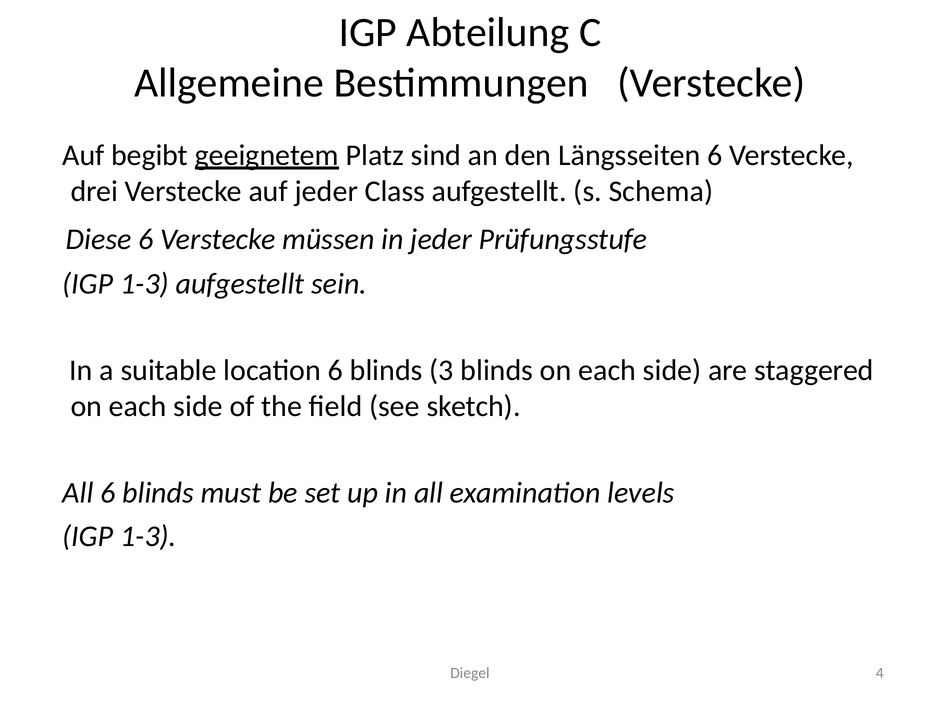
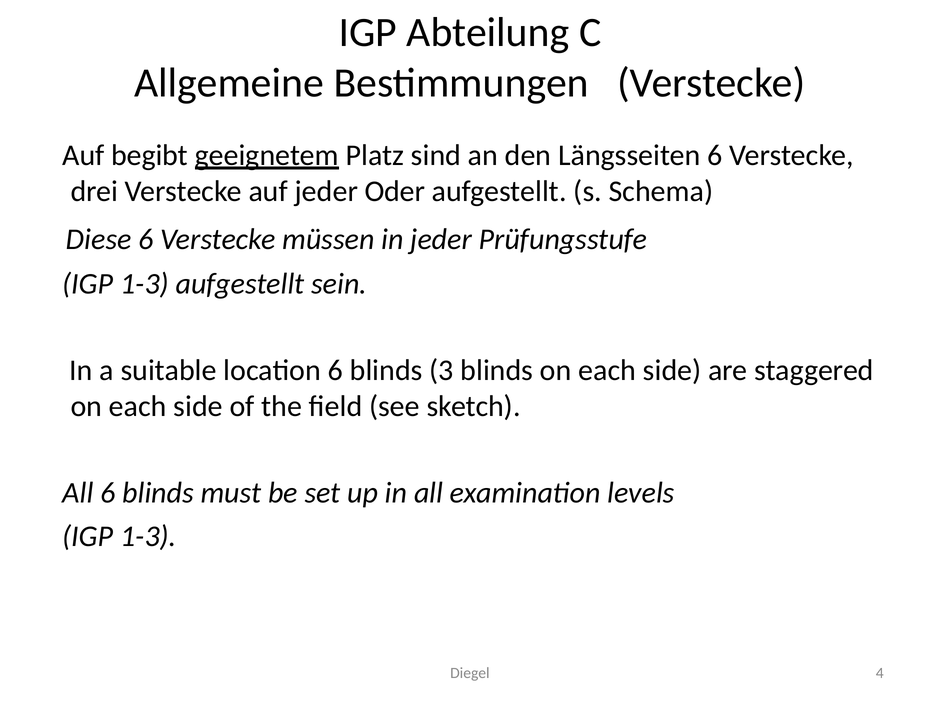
Class: Class -> Oder
